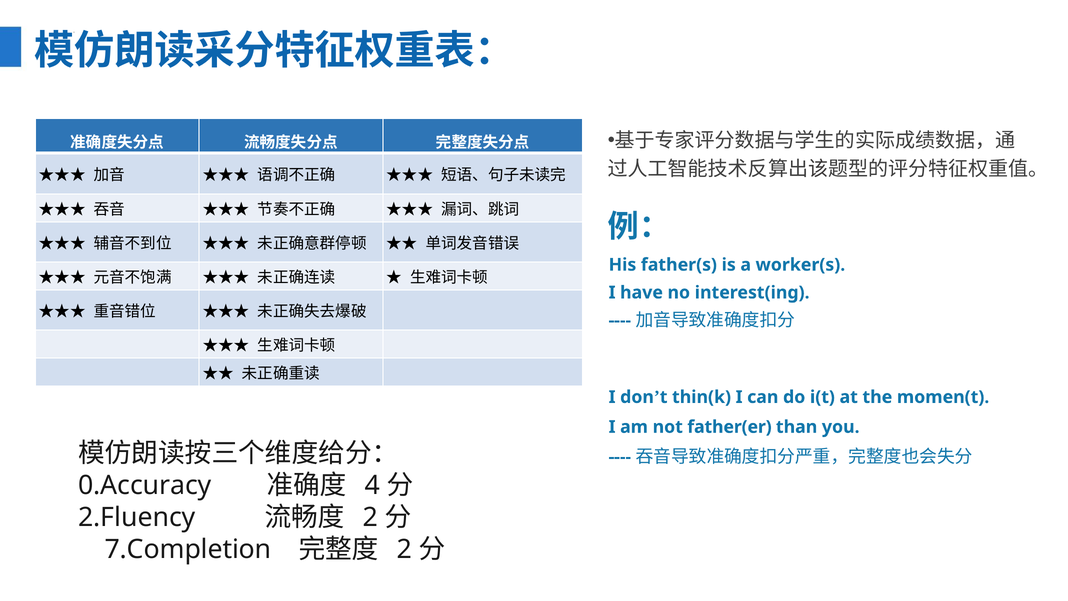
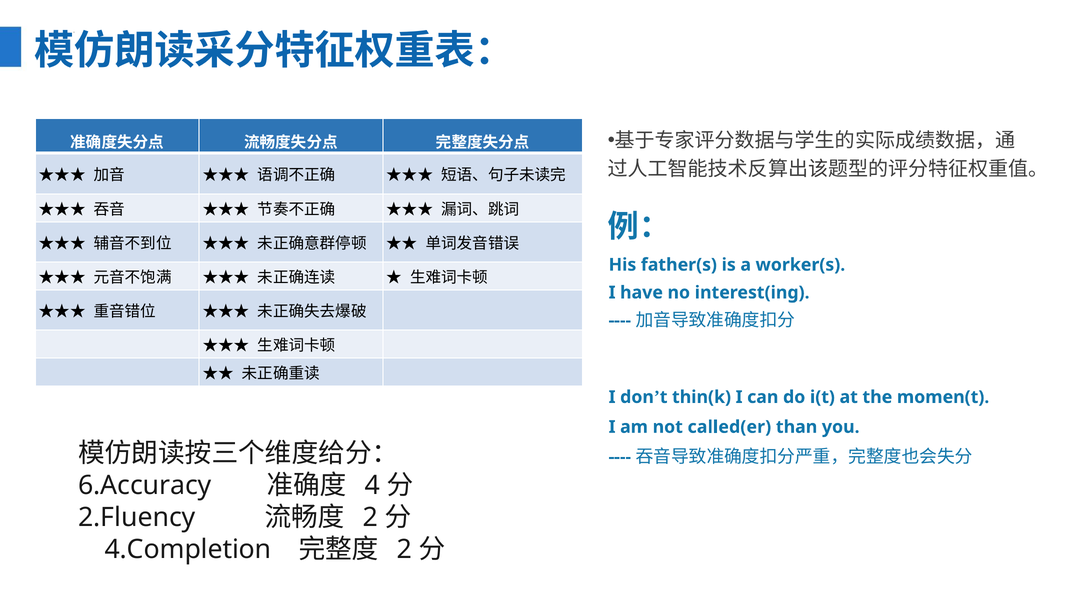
father(er: father(er -> called(er
0.Accuracy: 0.Accuracy -> 6.Accuracy
7.Completion: 7.Completion -> 4.Completion
